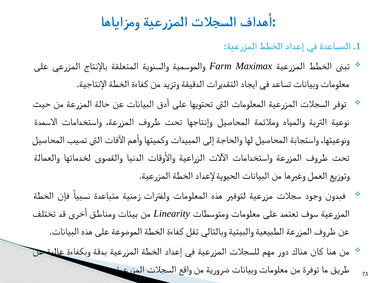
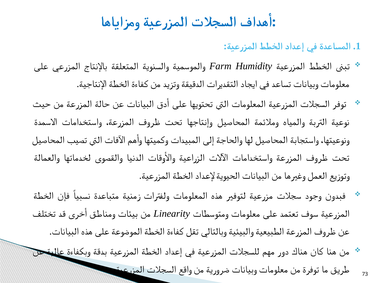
Maximax: Maximax -> Humidity
